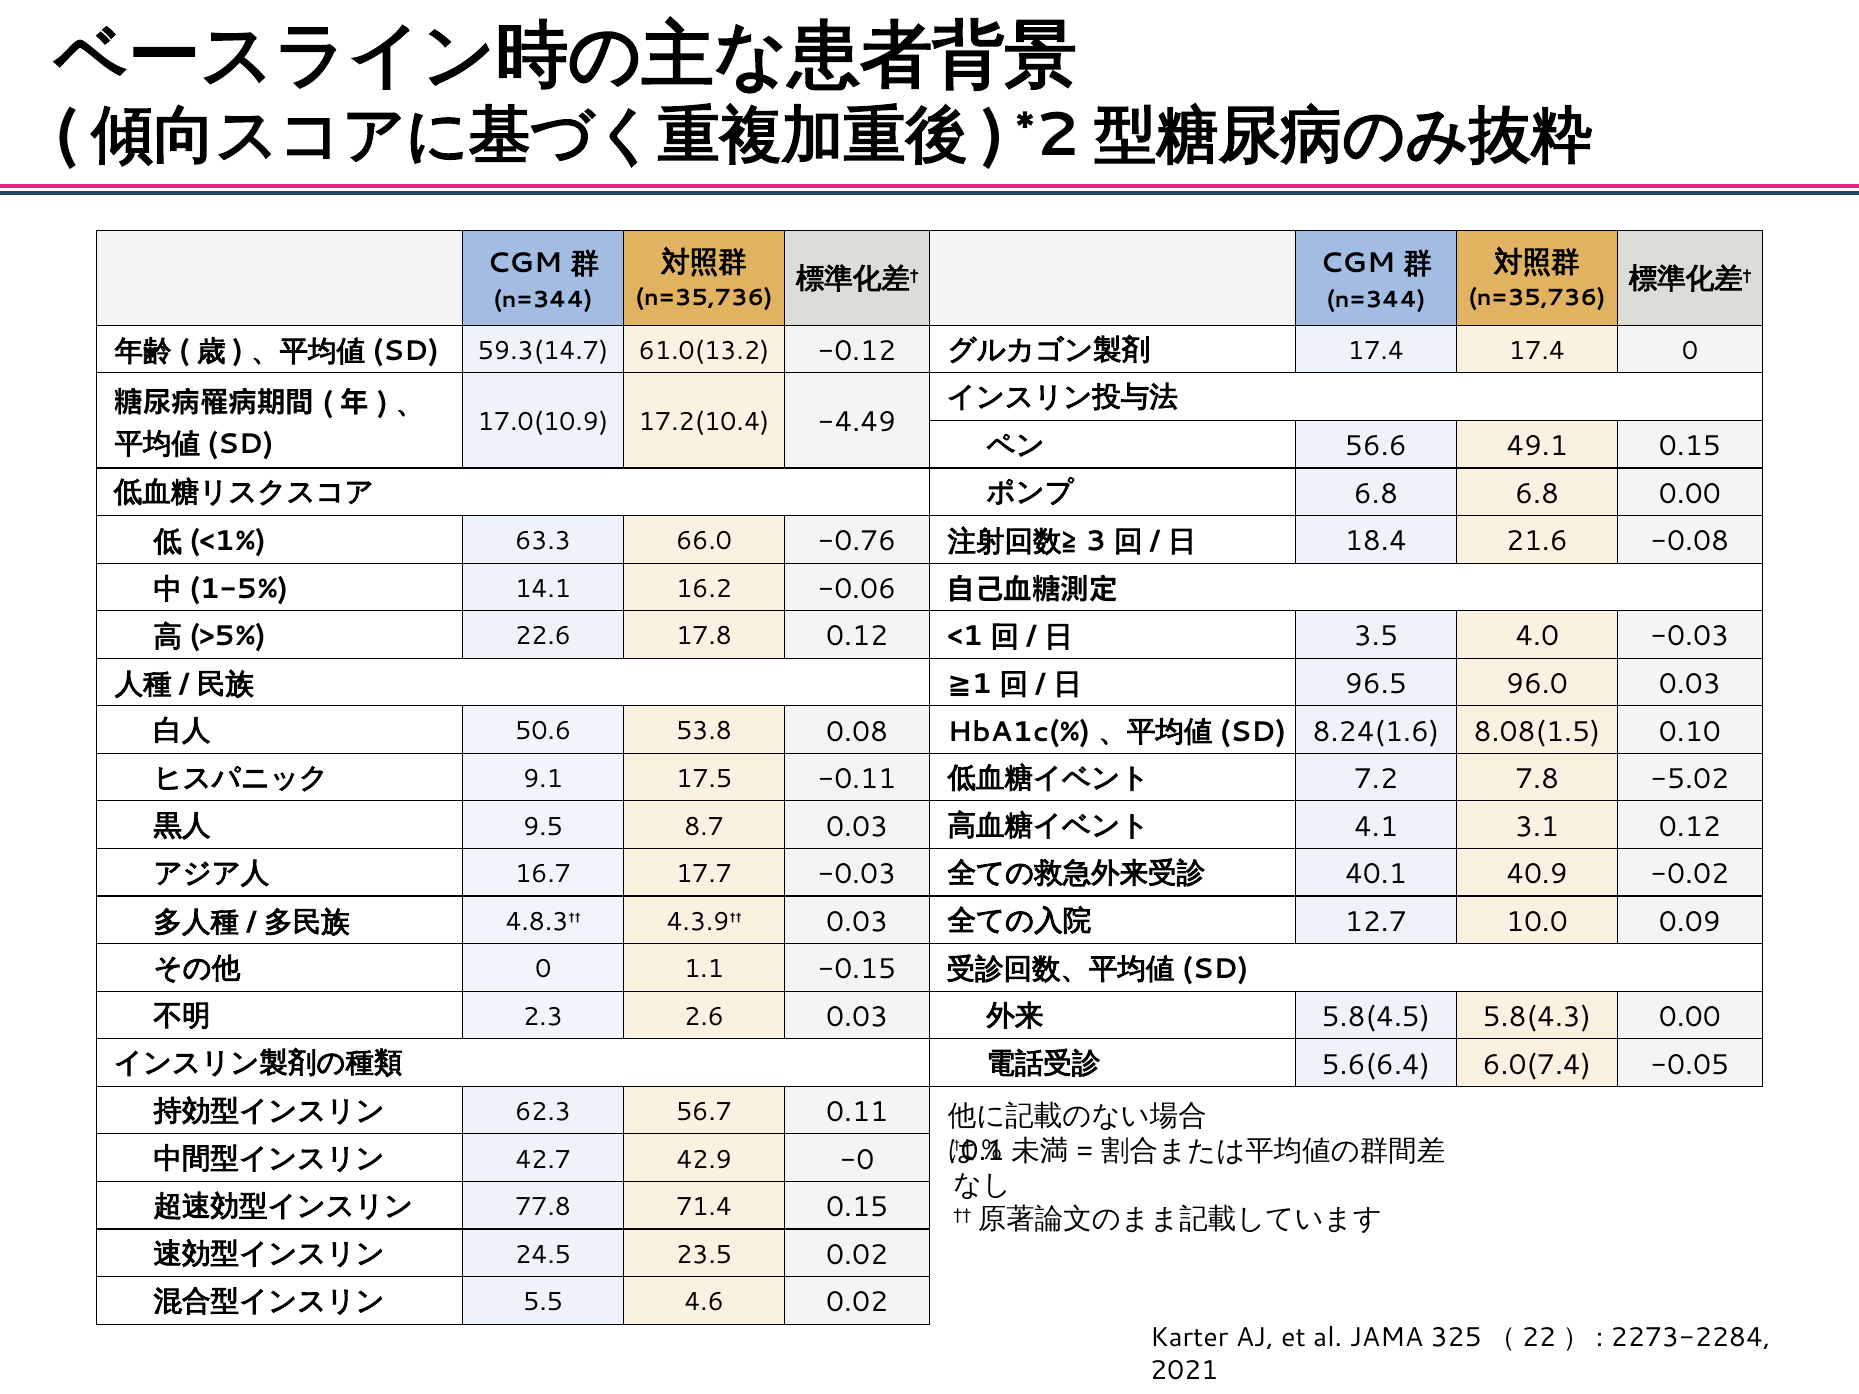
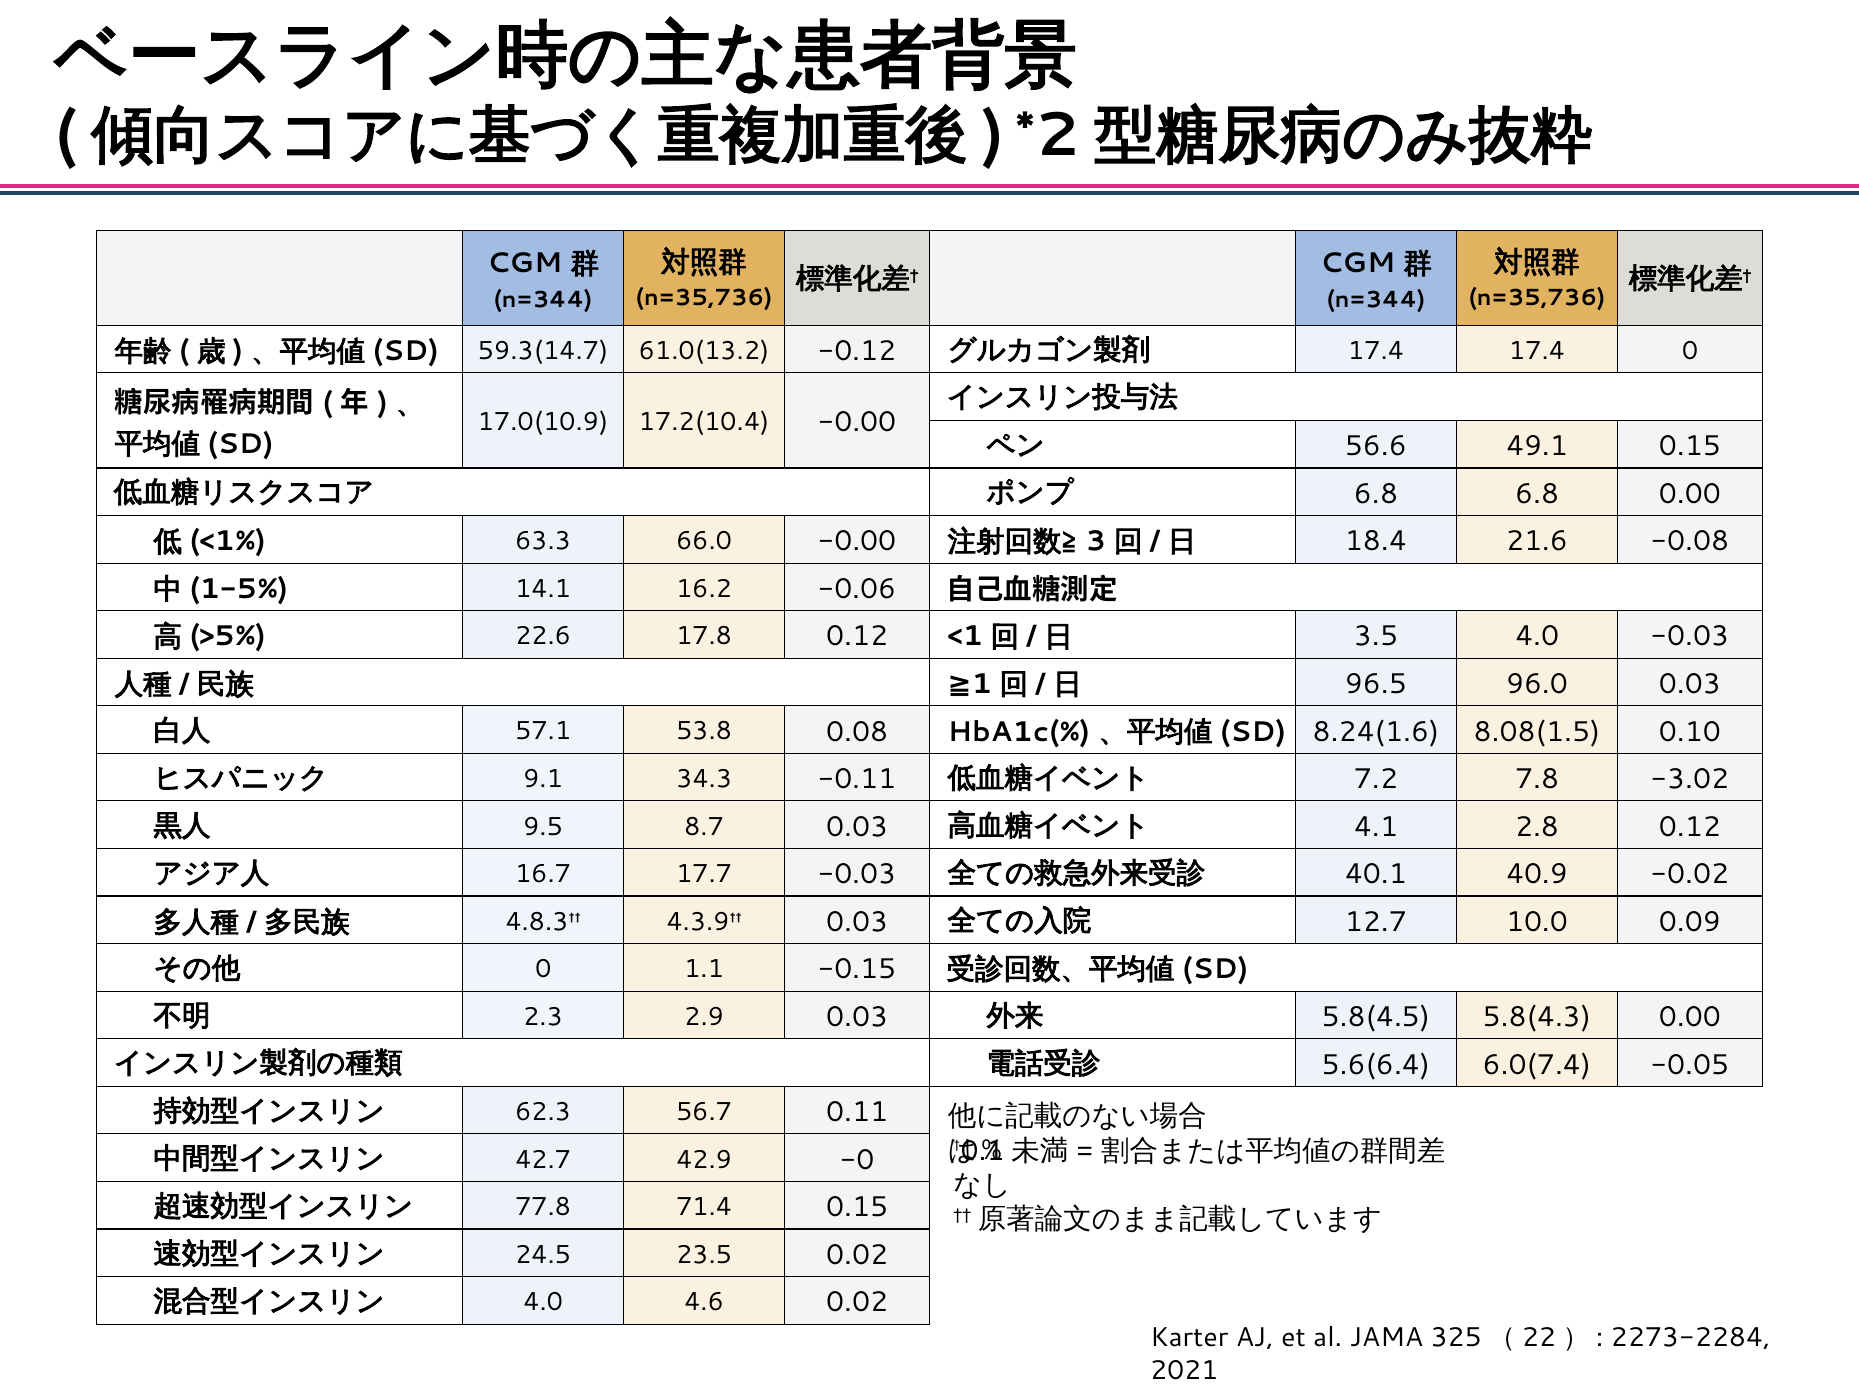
17.2(10.4 -4.49: -4.49 -> -0.00
66.0 -0.76: -0.76 -> -0.00
50.6: 50.6 -> 57.1
17.5: 17.5 -> 34.3
-5.02: -5.02 -> -3.02
3.1: 3.1 -> 2.8
2.6: 2.6 -> 2.9
5.5 at (543, 1302): 5.5 -> 4.0
